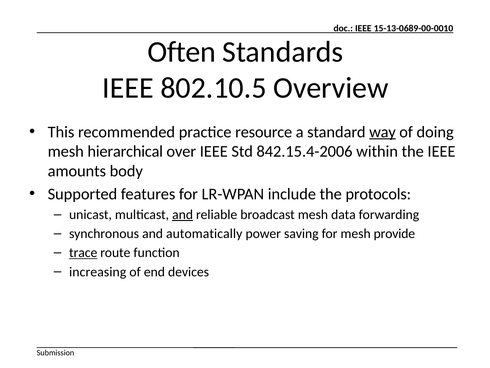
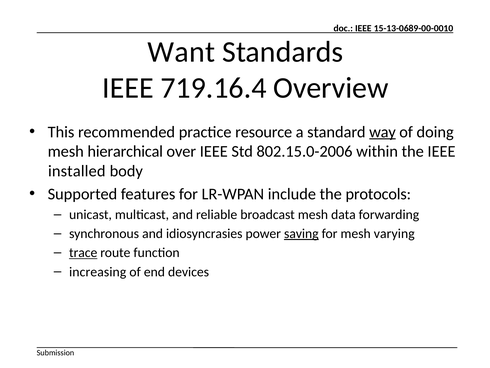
Often: Often -> Want
802.10.5: 802.10.5 -> 719.16.4
842.15.4-2006: 842.15.4-2006 -> 802.15.0-2006
amounts: amounts -> installed
and at (183, 214) underline: present -> none
automatically: automatically -> idiosyncrasies
saving underline: none -> present
provide: provide -> varying
